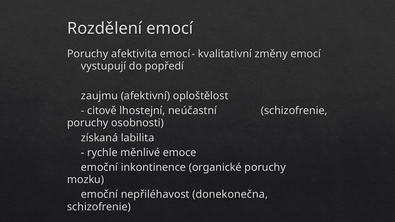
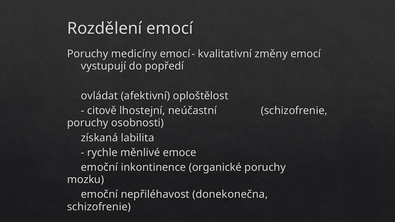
afektivita: afektivita -> medicíny
zaujmu: zaujmu -> ovládat
